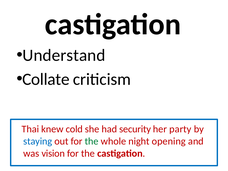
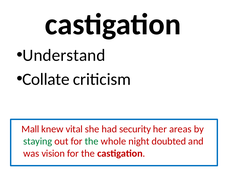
Thai: Thai -> Mall
cold: cold -> vital
party: party -> areas
staying colour: blue -> green
opening: opening -> doubted
